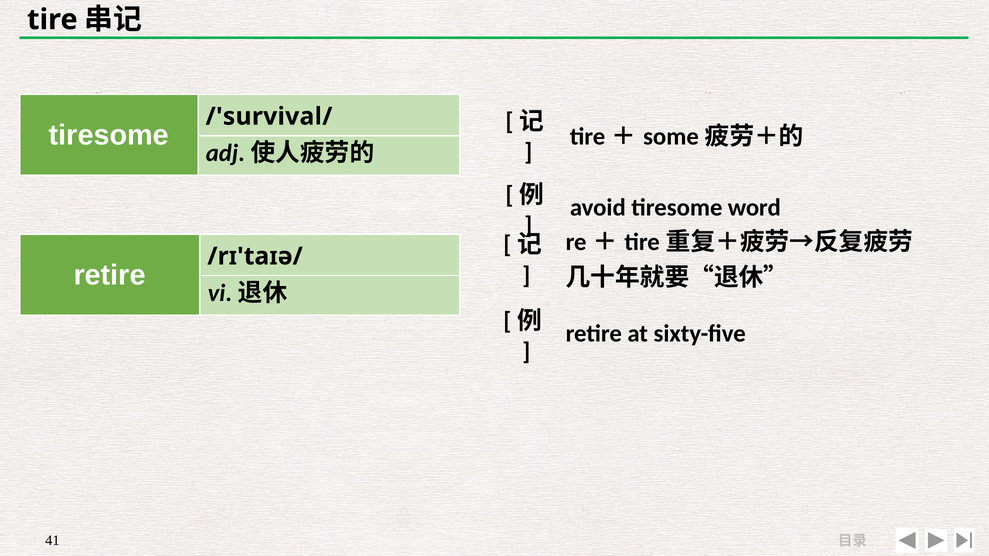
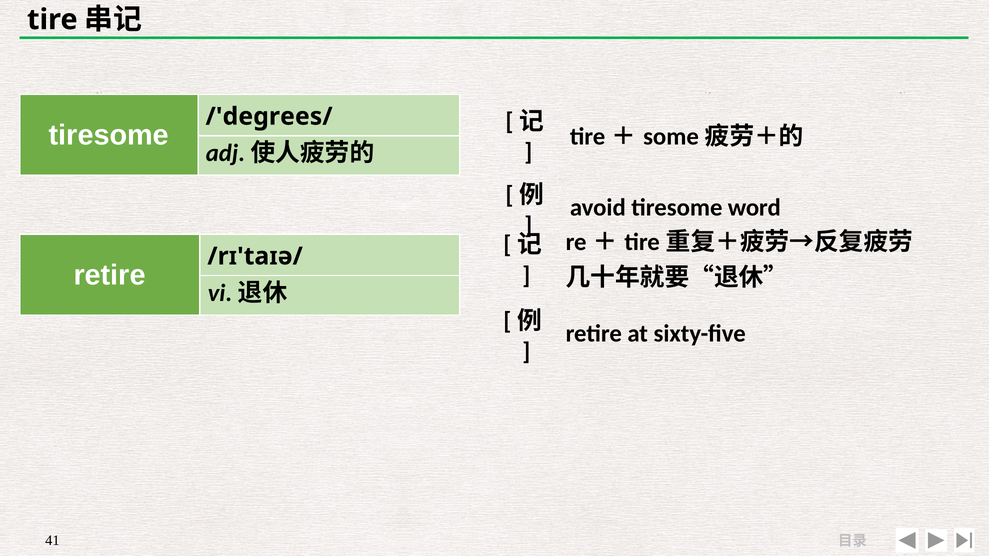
/'survival/: /'survival/ -> /'degrees/
